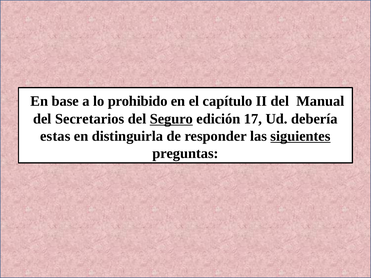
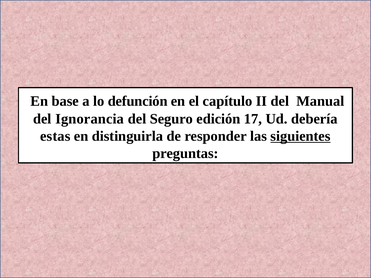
prohibido: prohibido -> defunción
Secretarios: Secretarios -> Ignorancia
Seguro underline: present -> none
